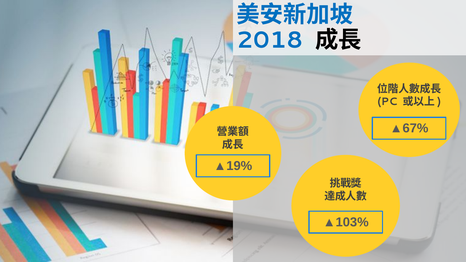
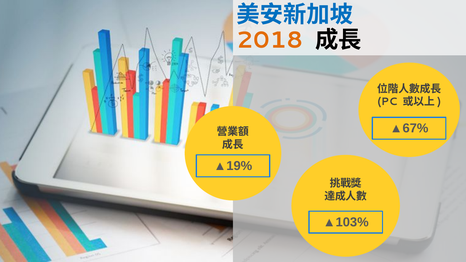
2018 colour: blue -> orange
